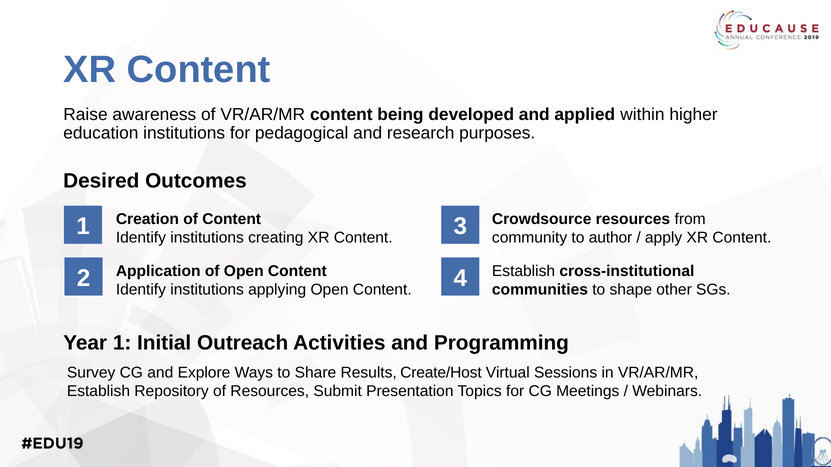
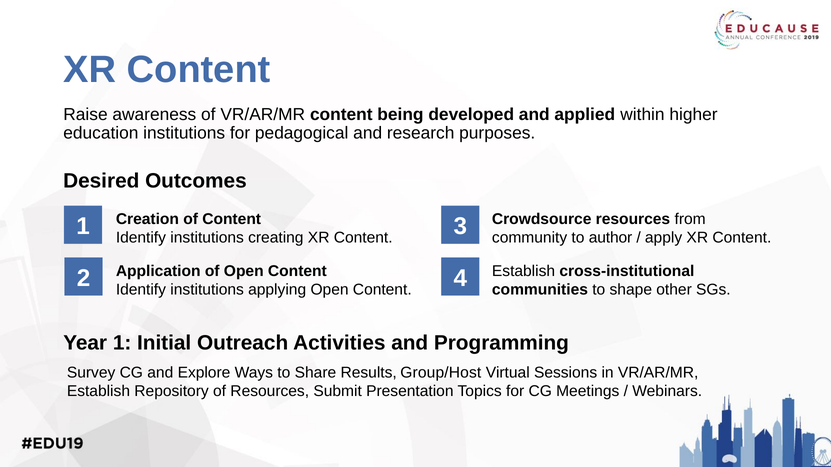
Create/Host: Create/Host -> Group/Host
